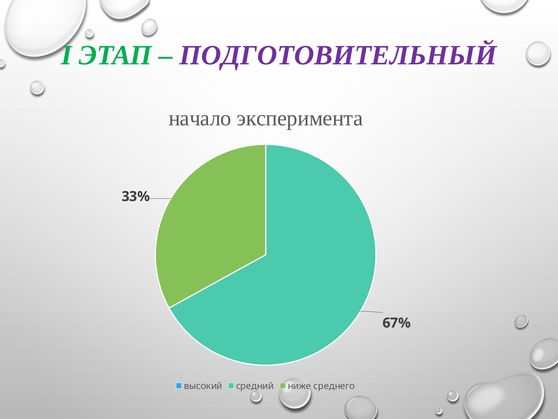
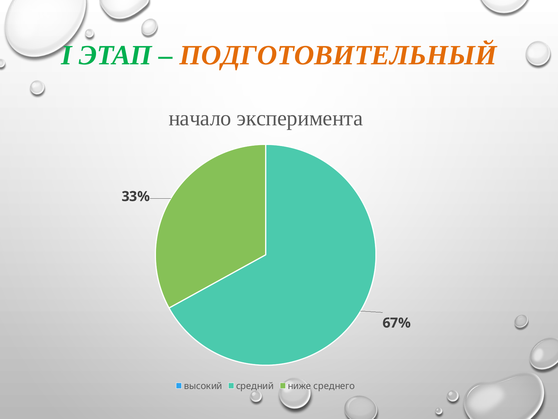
ПОДГОТОВИТЕЛЬНЫЙ colour: purple -> orange
